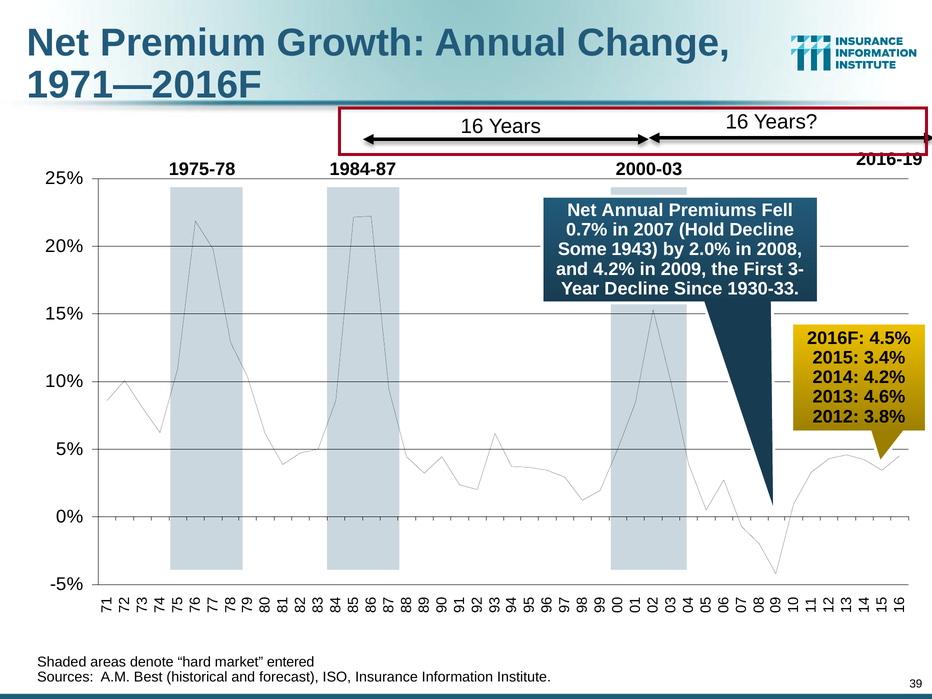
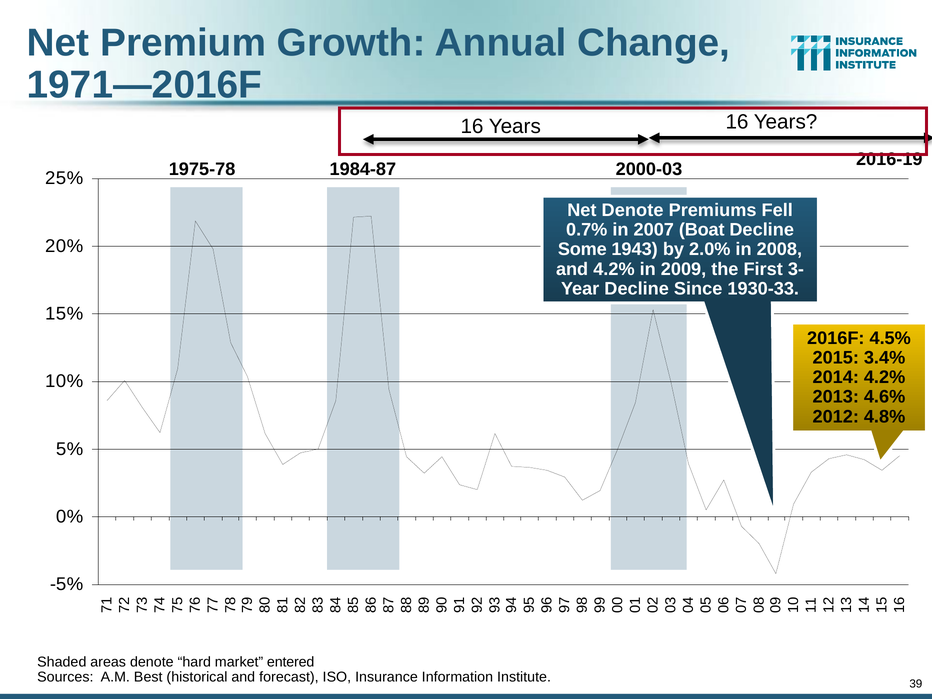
Net Annual: Annual -> Denote
Hold: Hold -> Boat
3.8%: 3.8% -> 4.8%
